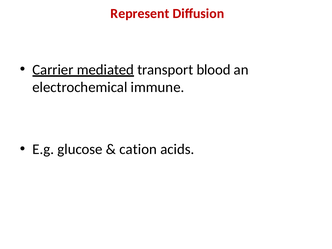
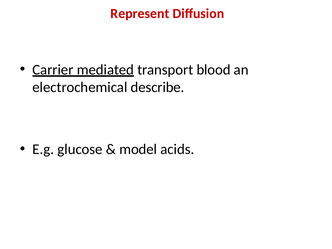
immune: immune -> describe
cation: cation -> model
